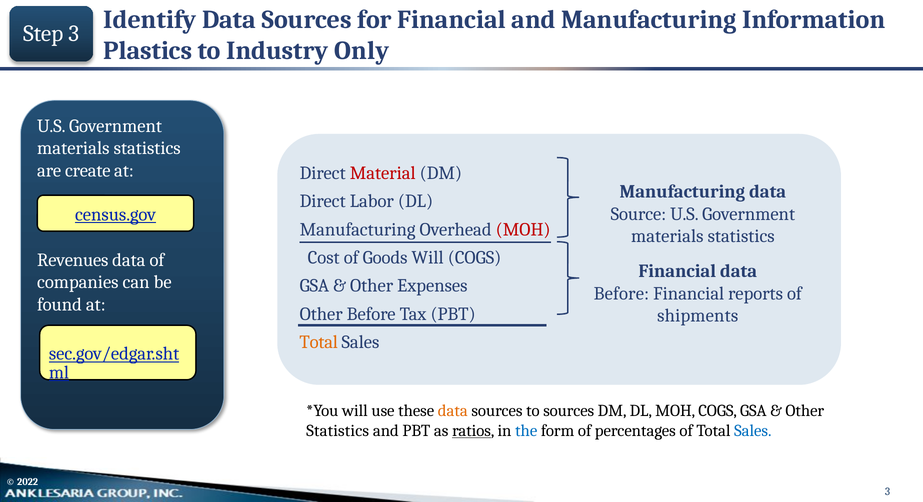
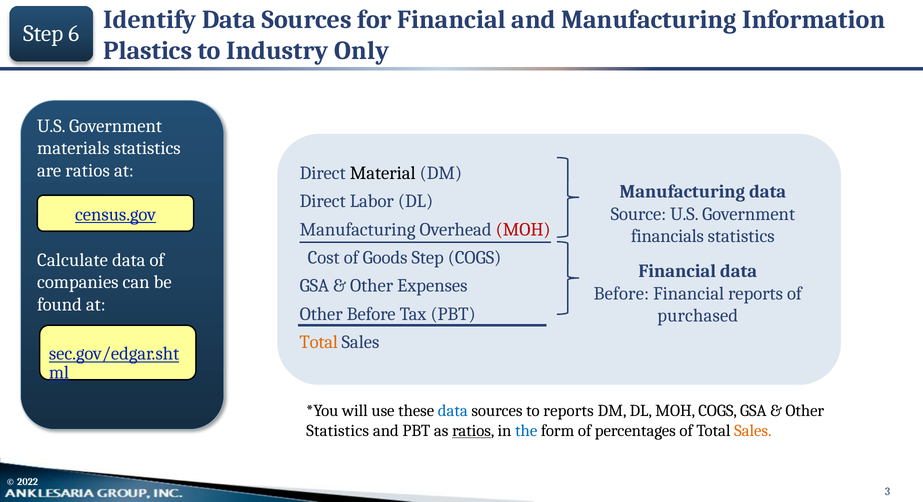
Step 3: 3 -> 6
are create: create -> ratios
Material colour: red -> black
materials at (667, 236): materials -> financials
Goods Will: Will -> Step
Revenues: Revenues -> Calculate
shipments: shipments -> purchased
data at (453, 411) colour: orange -> blue
to sources: sources -> reports
Sales at (753, 431) colour: blue -> orange
